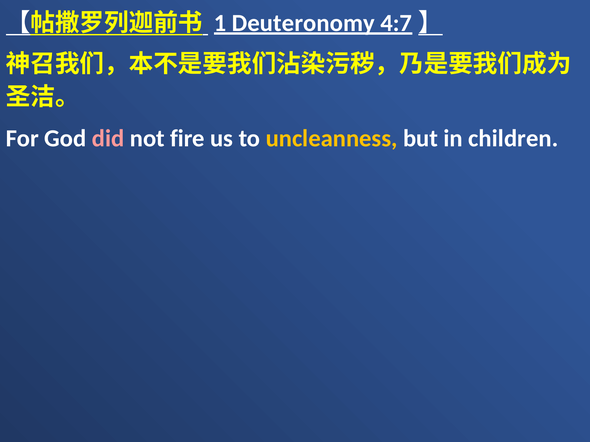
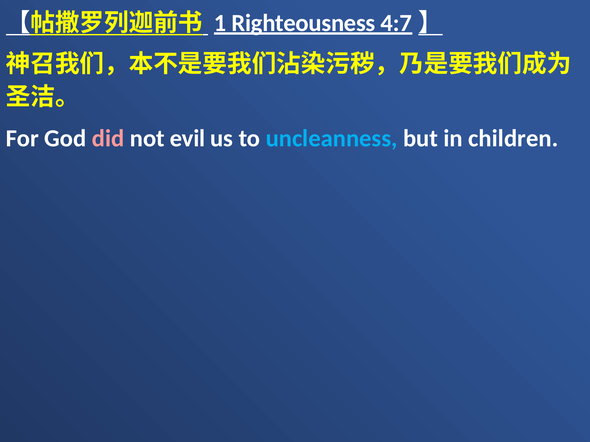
Deuteronomy: Deuteronomy -> Righteousness
fire: fire -> evil
uncleanness colour: yellow -> light blue
